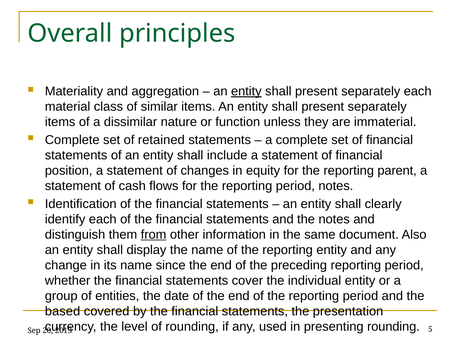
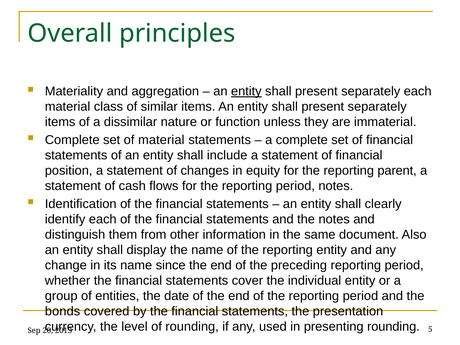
of retained: retained -> material
from underline: present -> none
based: based -> bonds
